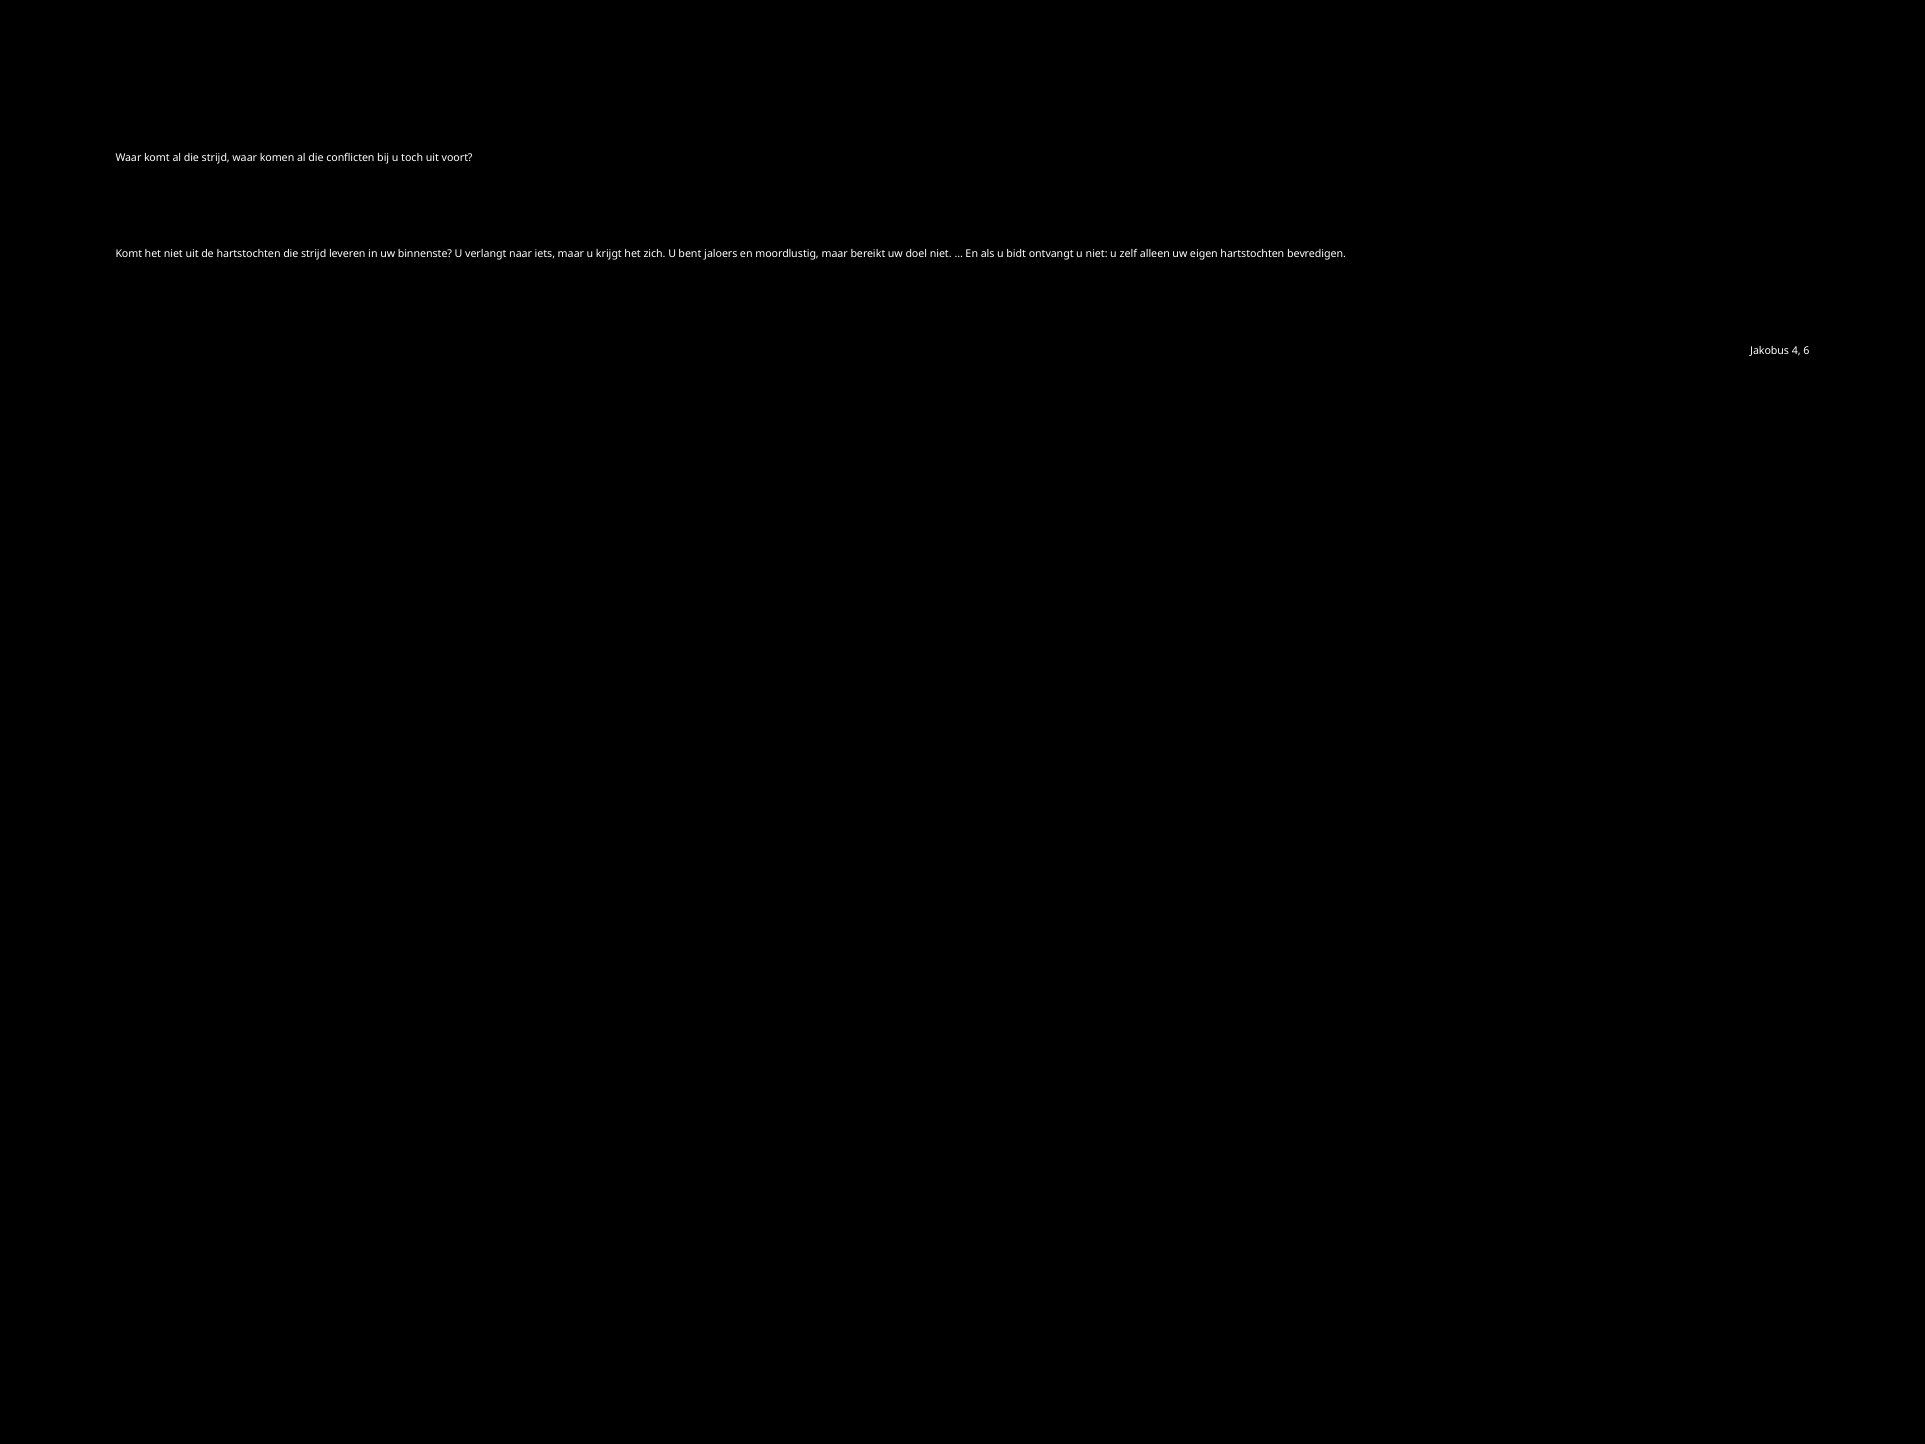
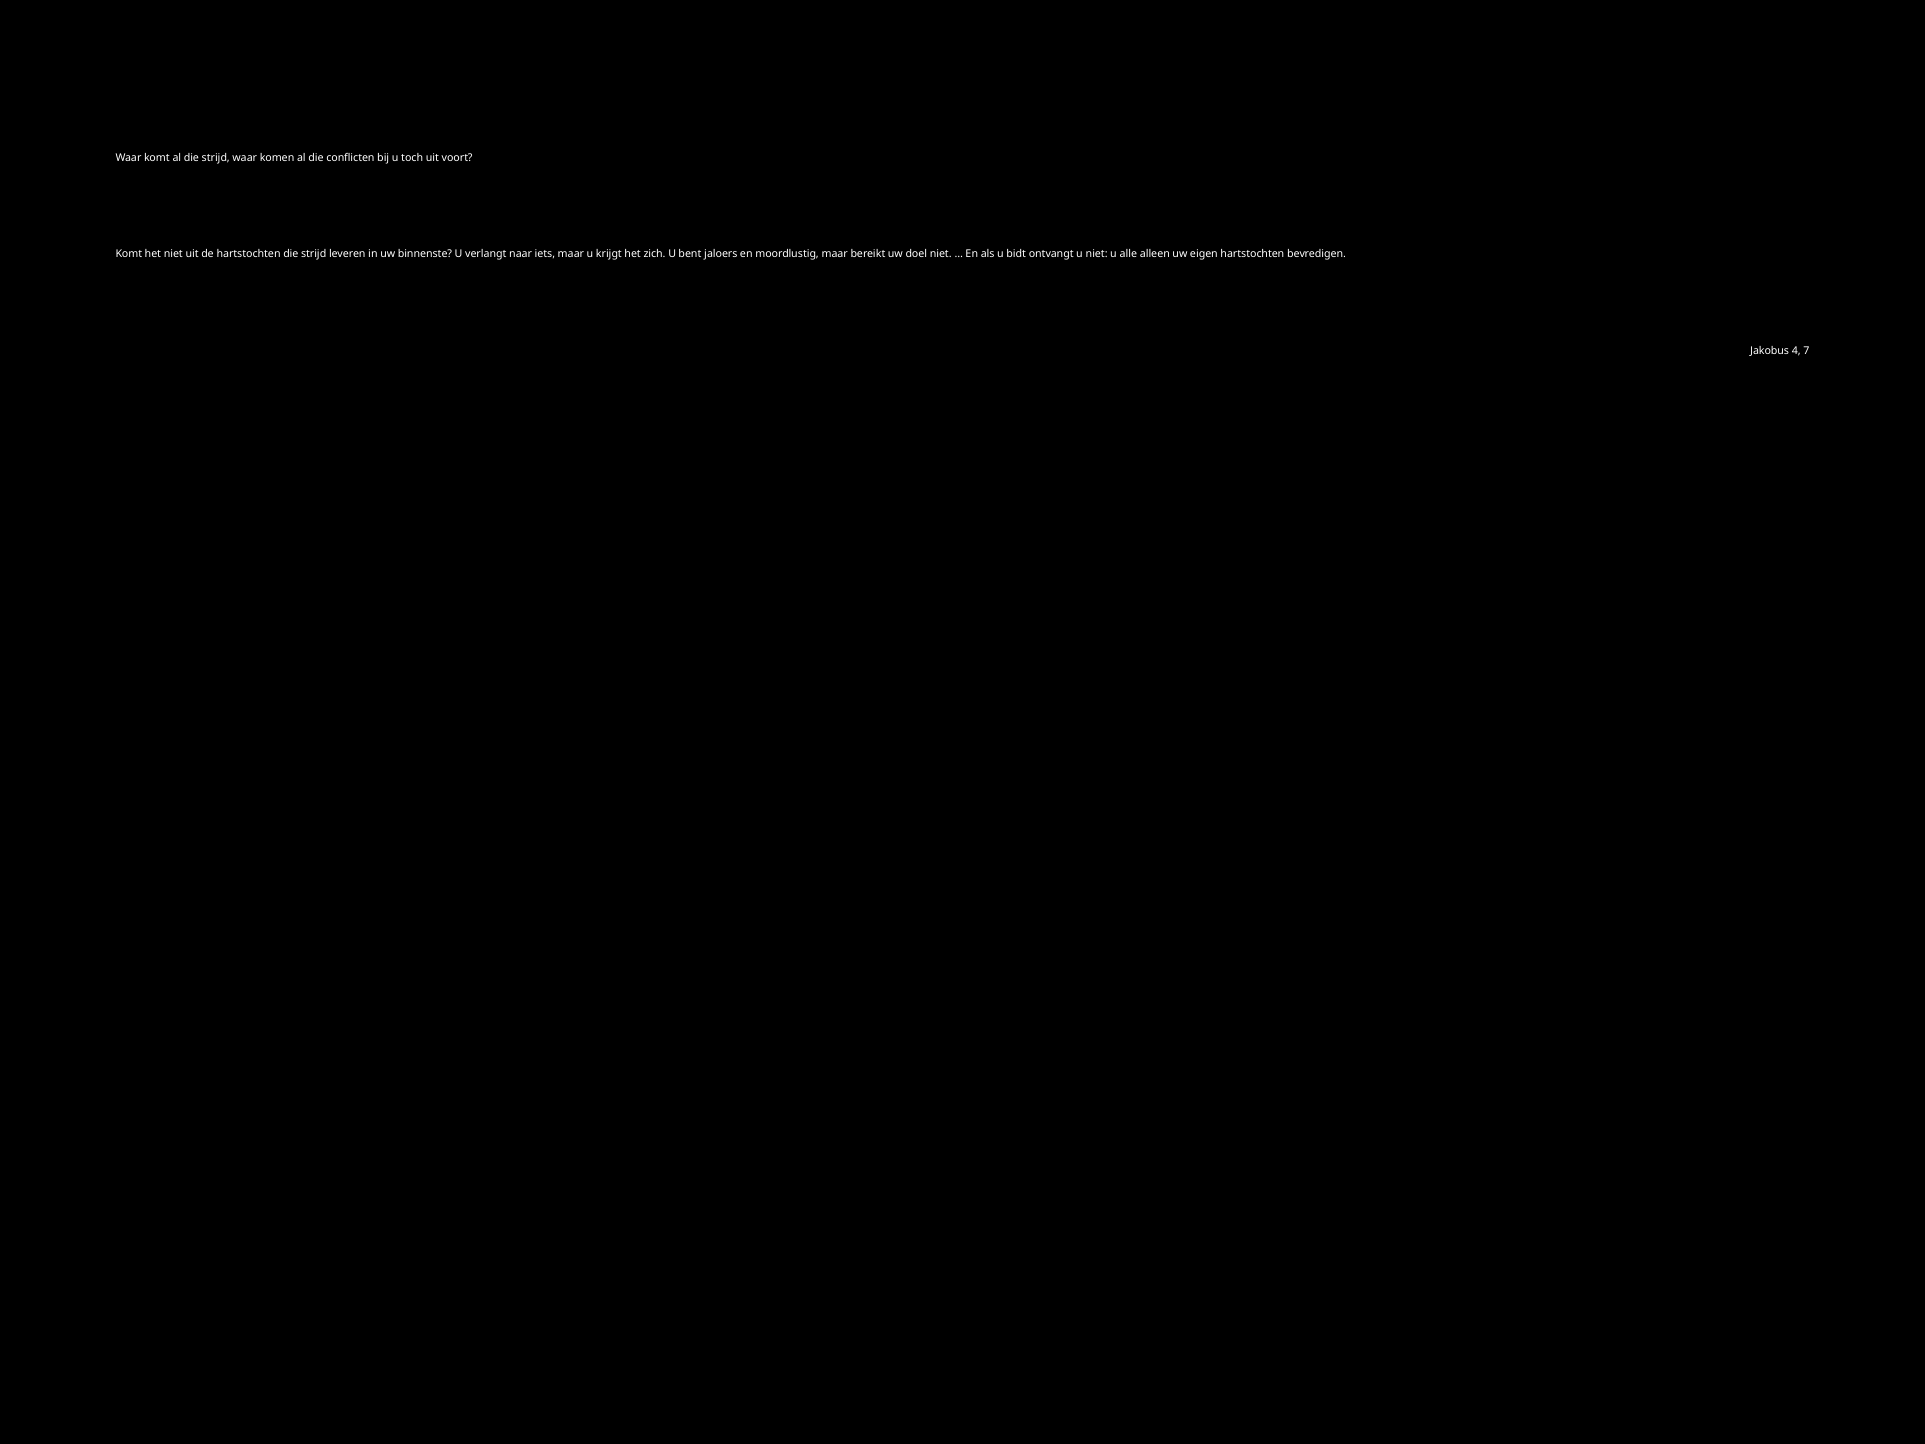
zelf: zelf -> alle
6: 6 -> 7
